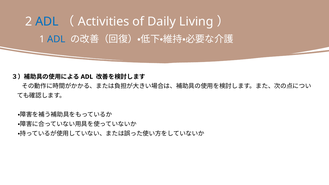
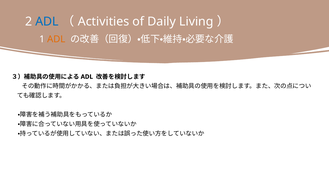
ADL at (56, 39) colour: blue -> orange
